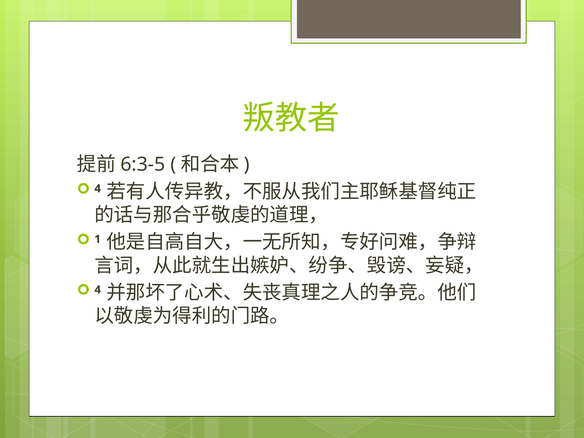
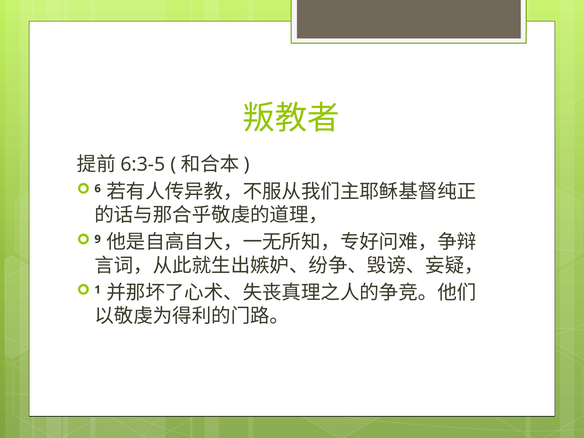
4 at (98, 189): 4 -> 6
1: 1 -> 9
4 at (98, 290): 4 -> 1
